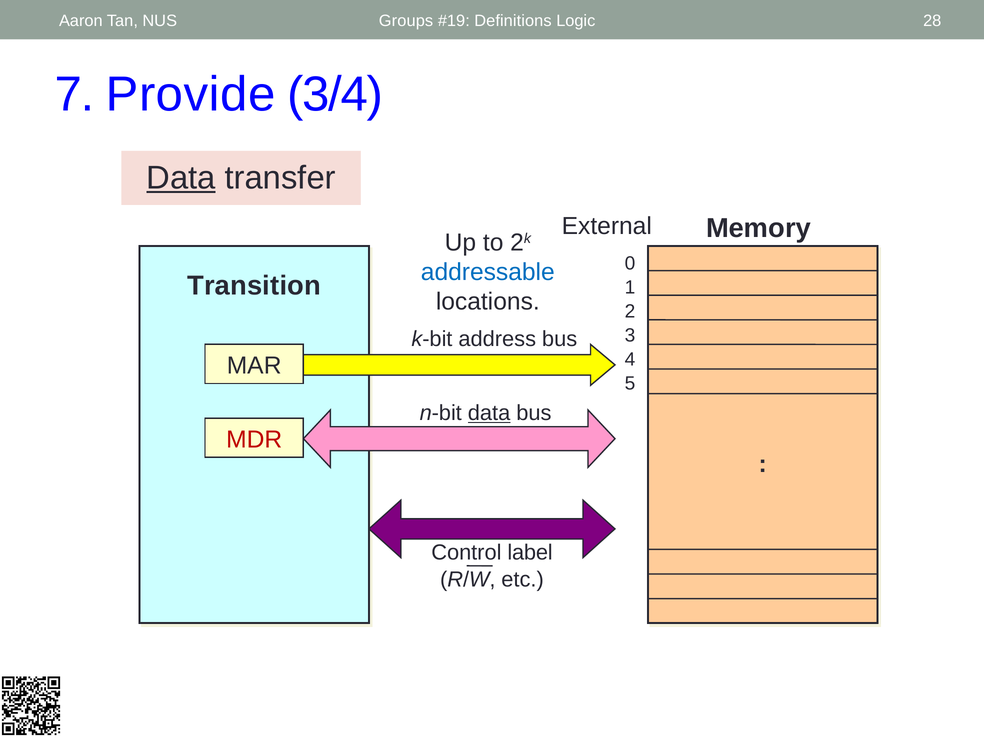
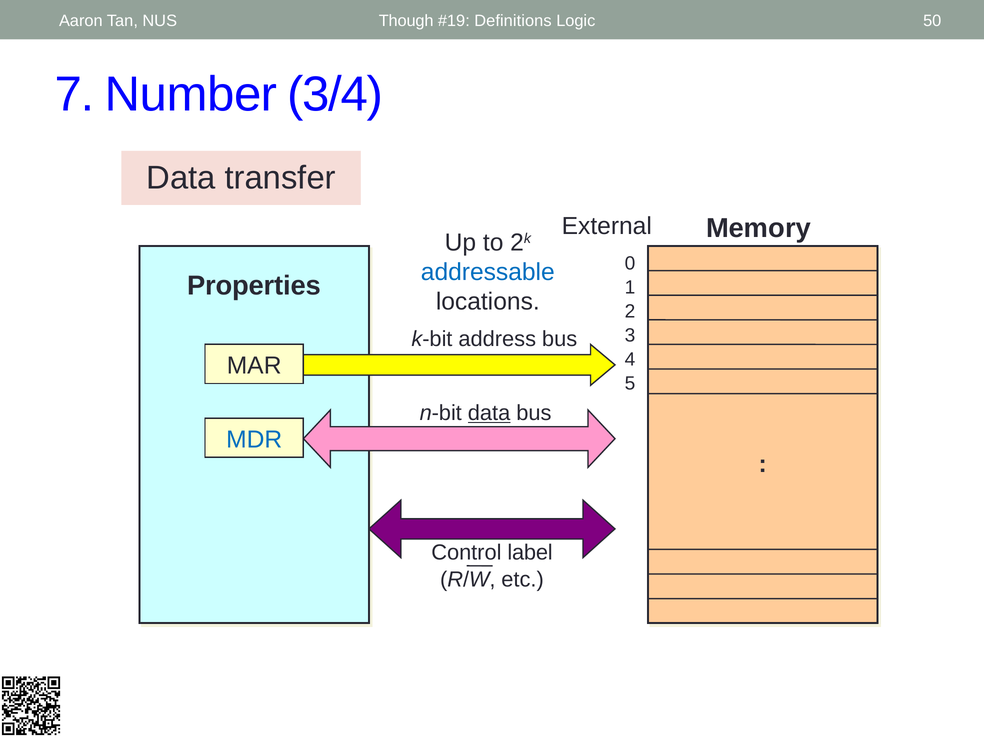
Groups: Groups -> Though
28: 28 -> 50
Provide: Provide -> Number
Data at (181, 178) underline: present -> none
Transition: Transition -> Properties
MDR colour: red -> blue
